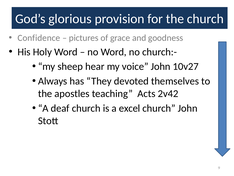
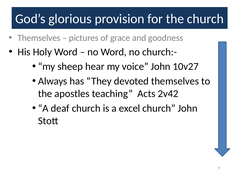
Confidence at (39, 38): Confidence -> Themselves
